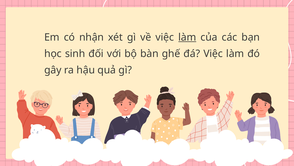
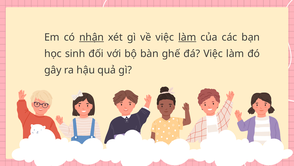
nhận underline: none -> present
